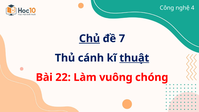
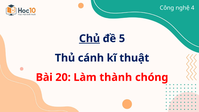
7: 7 -> 5
thuật underline: present -> none
22: 22 -> 20
vuông: vuông -> thành
